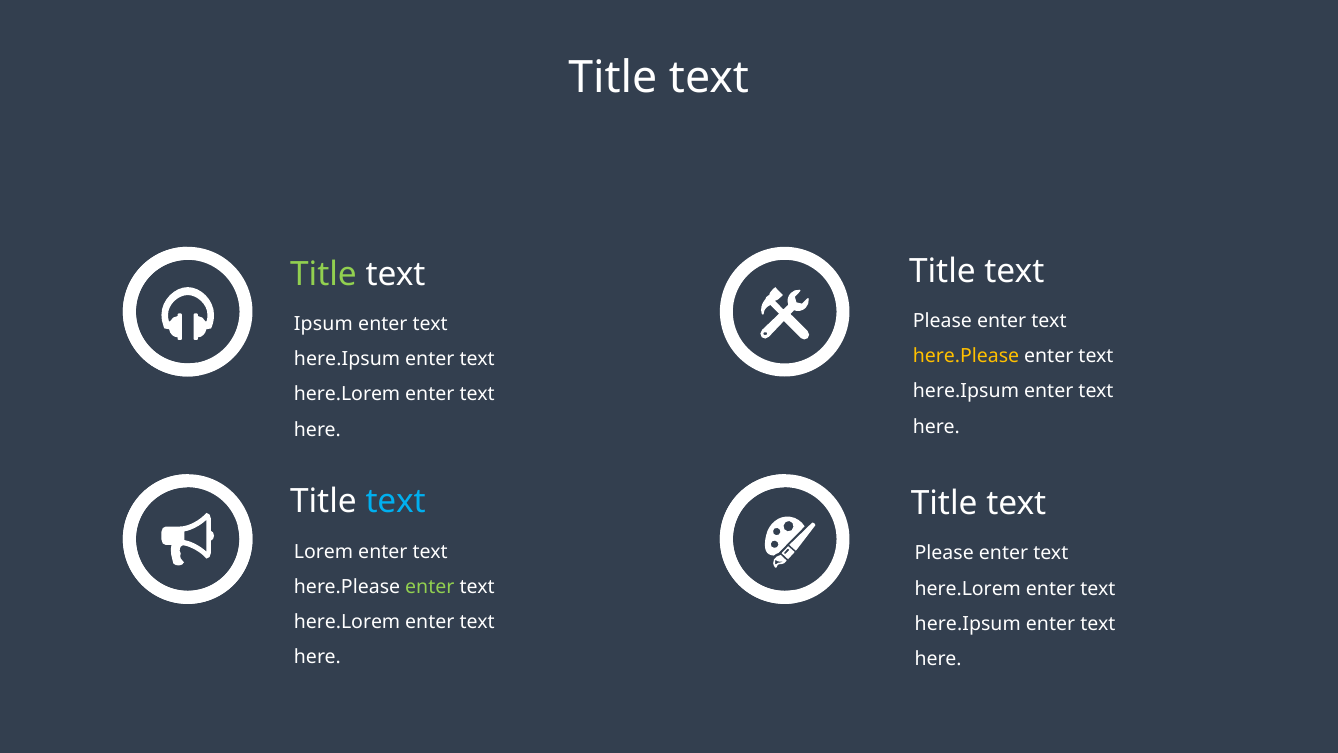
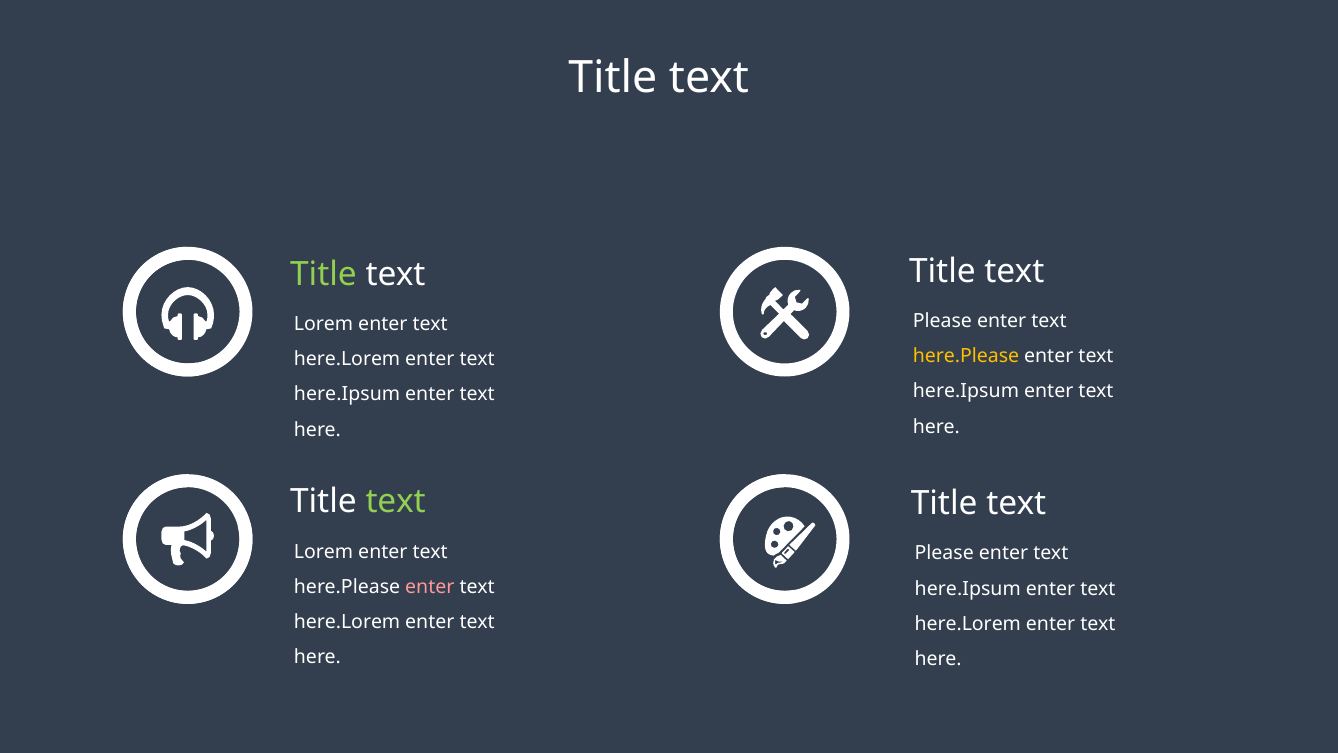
Ipsum at (323, 324): Ipsum -> Lorem
here.Ipsum at (347, 359): here.Ipsum -> here.Lorem
here.Lorem at (347, 394): here.Lorem -> here.Ipsum
text at (396, 501) colour: light blue -> light green
enter at (430, 586) colour: light green -> pink
here.Lorem at (968, 588): here.Lorem -> here.Ipsum
here.Ipsum at (968, 623): here.Ipsum -> here.Lorem
